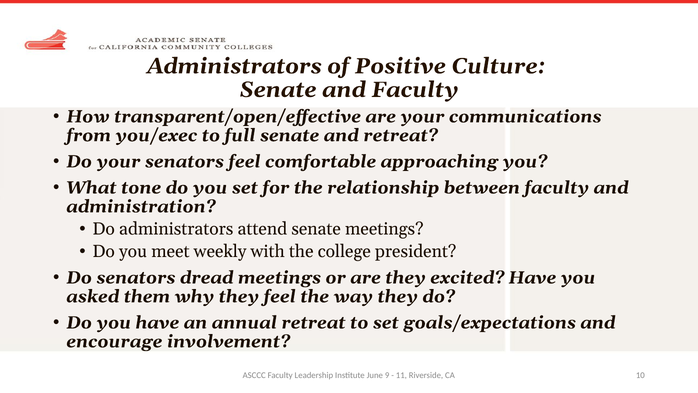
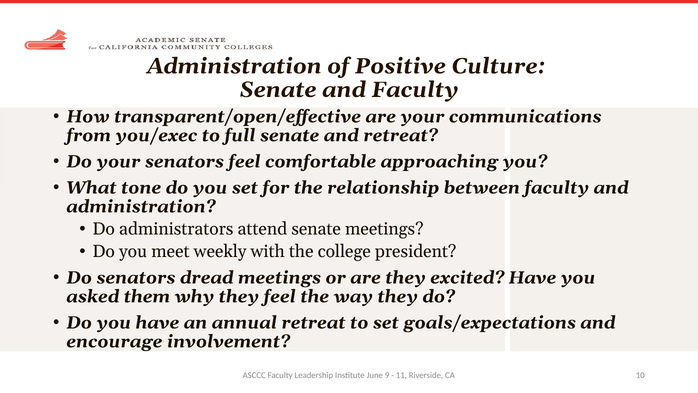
Administrators at (234, 66): Administrators -> Administration
